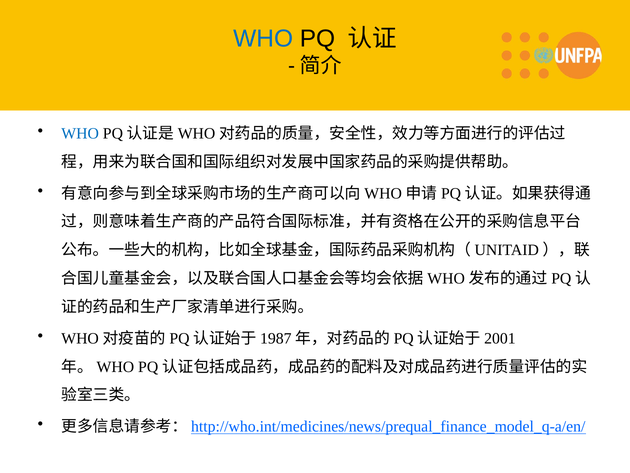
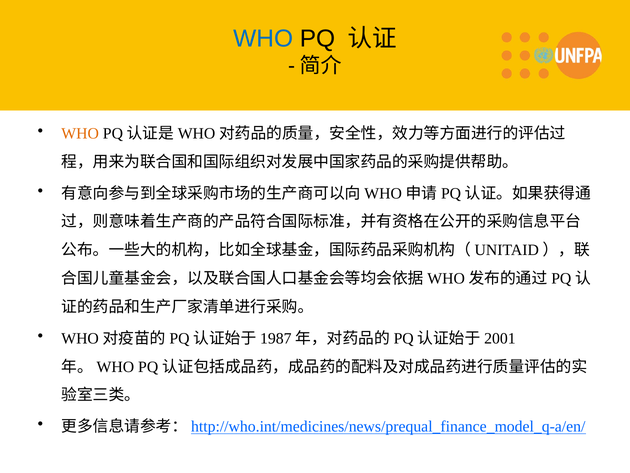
WHO at (80, 133) colour: blue -> orange
